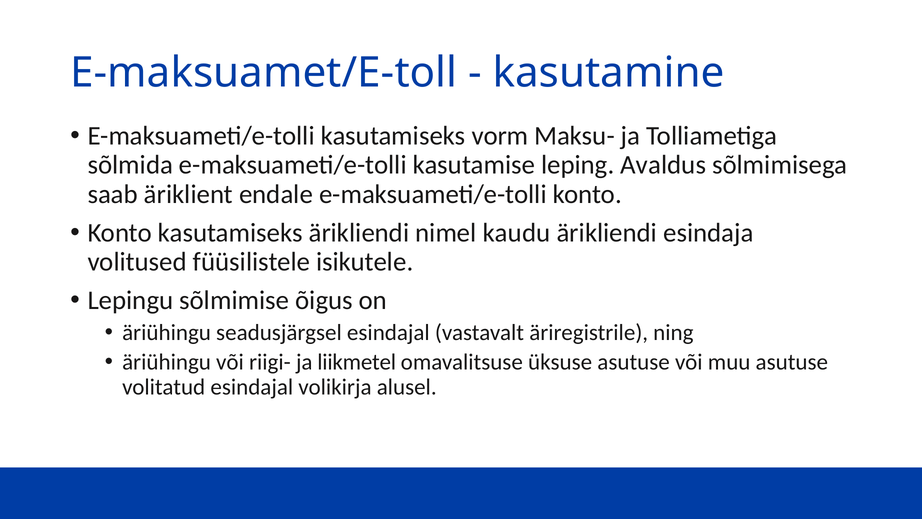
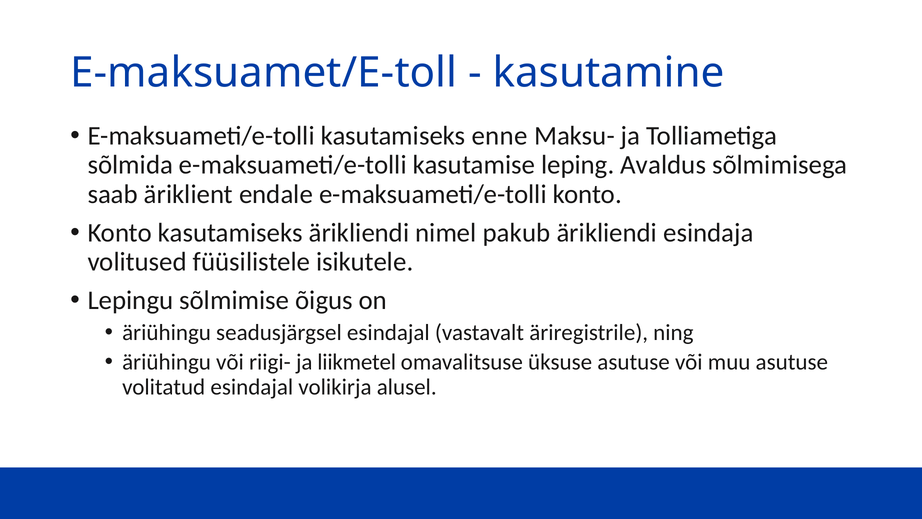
vorm: vorm -> enne
kaudu: kaudu -> pakub
